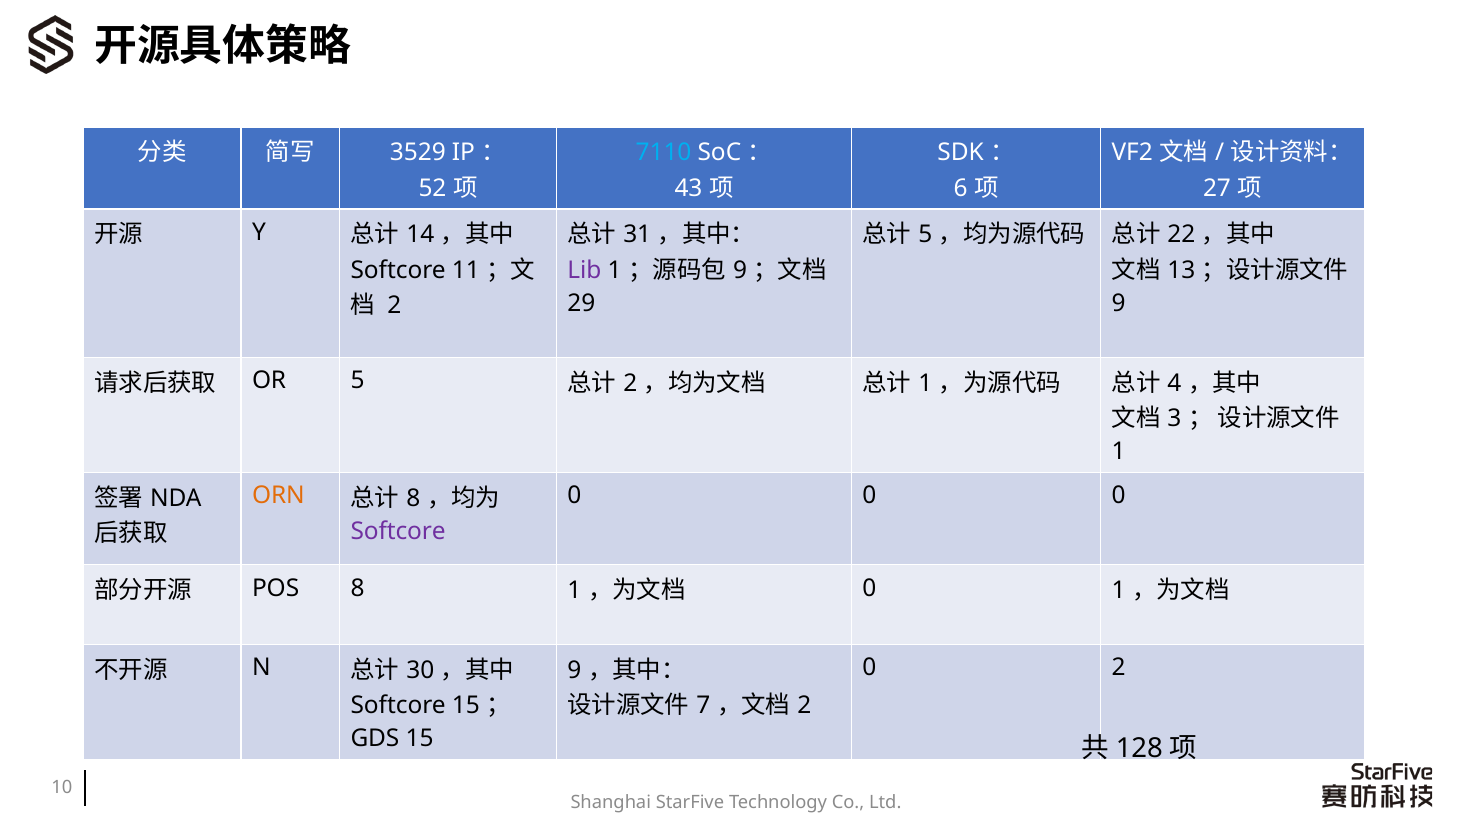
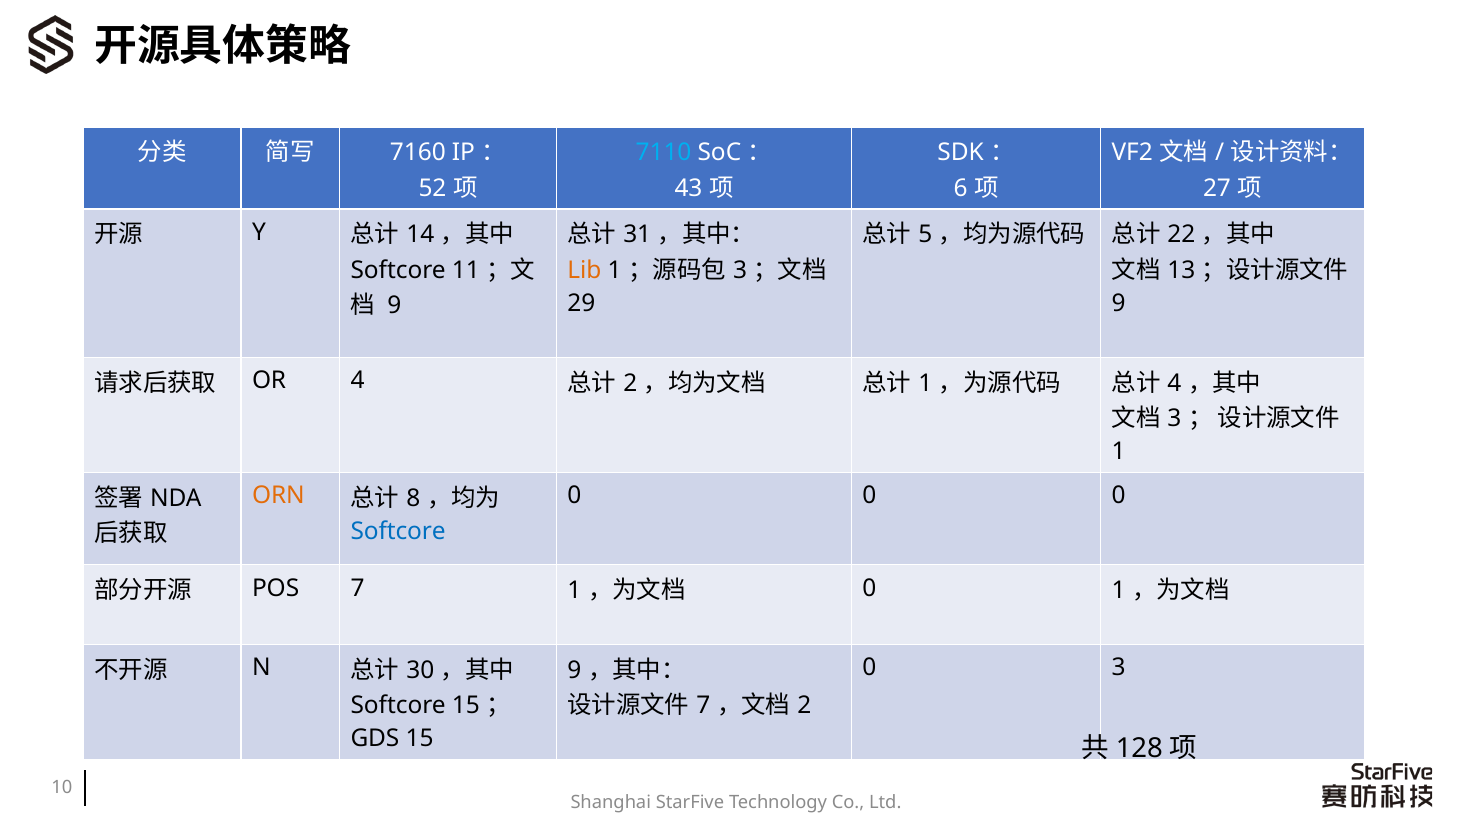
3529: 3529 -> 7160
Lib colour: purple -> orange
9 at (740, 270): 9 -> 3
2 at (394, 305): 2 -> 9
OR 5: 5 -> 4
Softcore at (398, 531) colour: purple -> blue
POS 8: 8 -> 7
0 2: 2 -> 3
